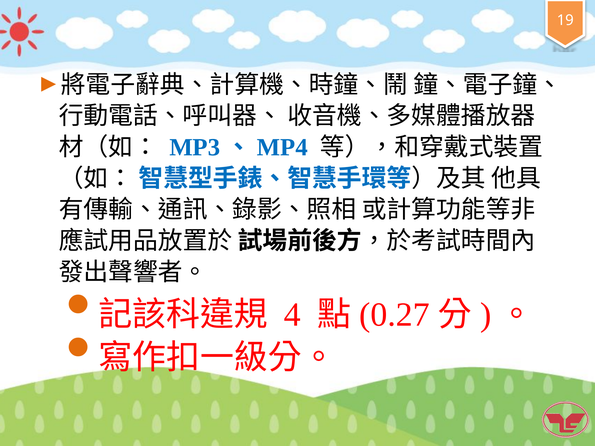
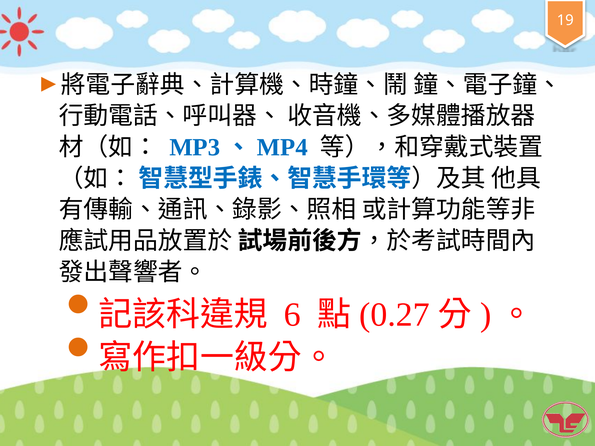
4: 4 -> 6
